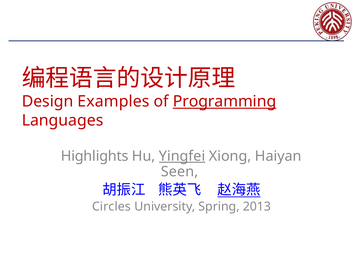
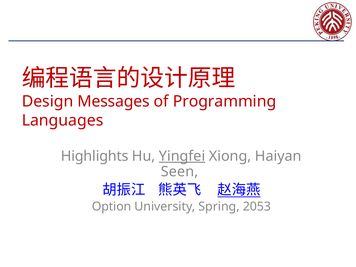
Examples: Examples -> Messages
Programming underline: present -> none
Circles: Circles -> Option
2013: 2013 -> 2053
